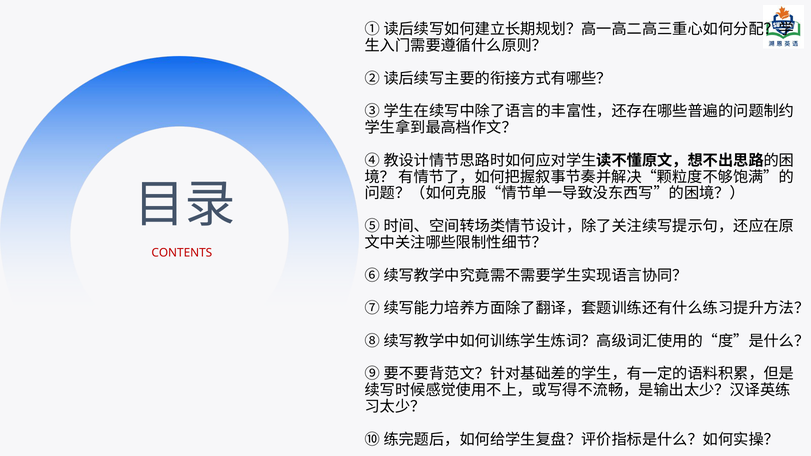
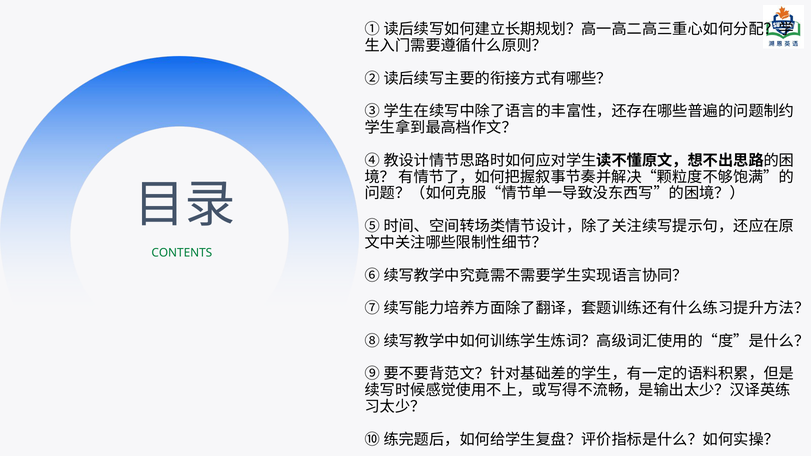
CONTENTS colour: red -> green
